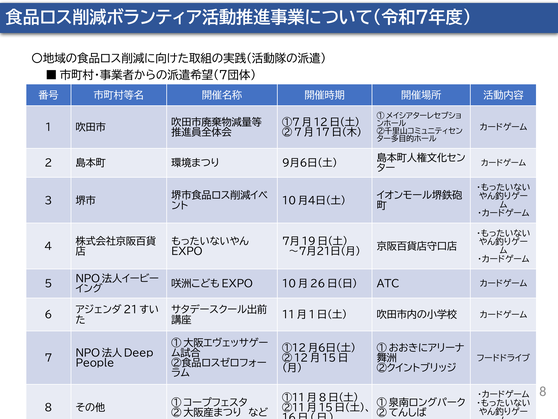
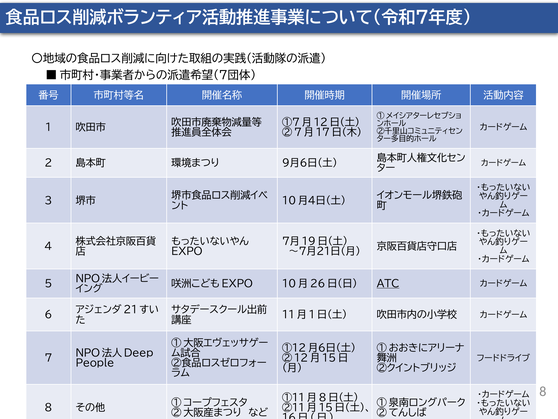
ATC underline: none -> present
